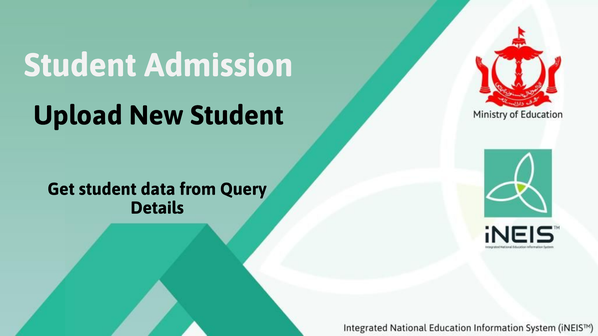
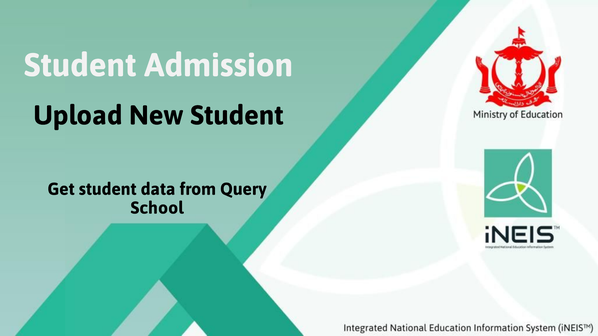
Details: Details -> School
